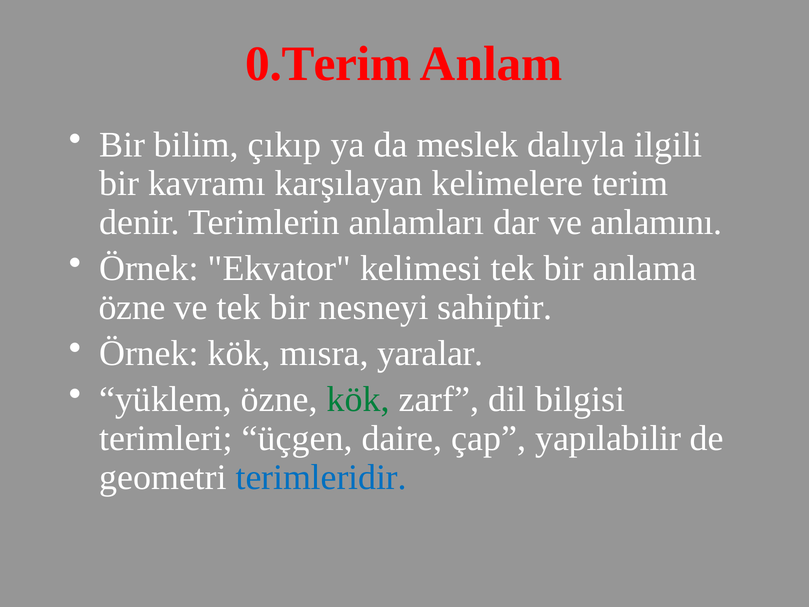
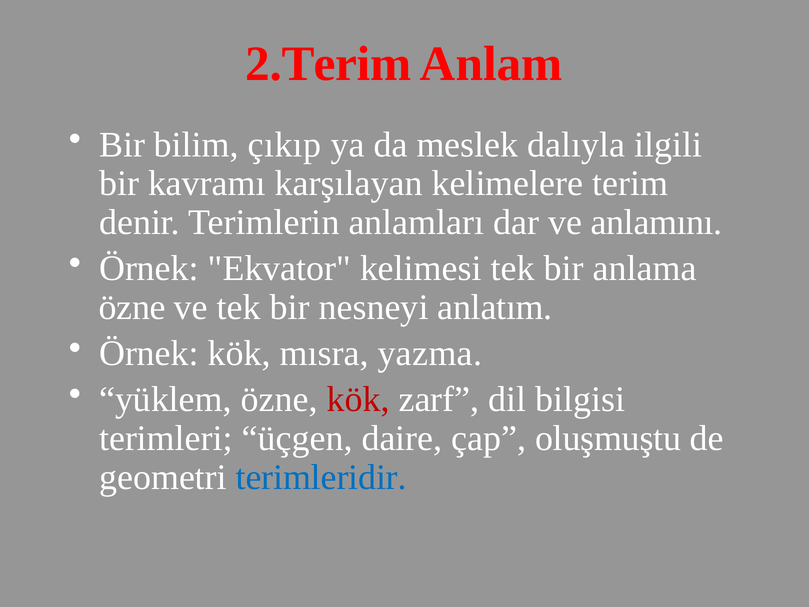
0.Terim: 0.Terim -> 2.Terim
sahiptir: sahiptir -> anlatım
yaralar: yaralar -> yazma
kök at (358, 399) colour: green -> red
yapılabilir: yapılabilir -> oluşmuştu
